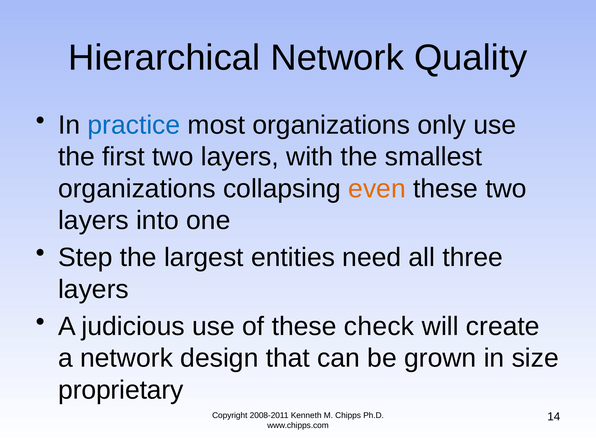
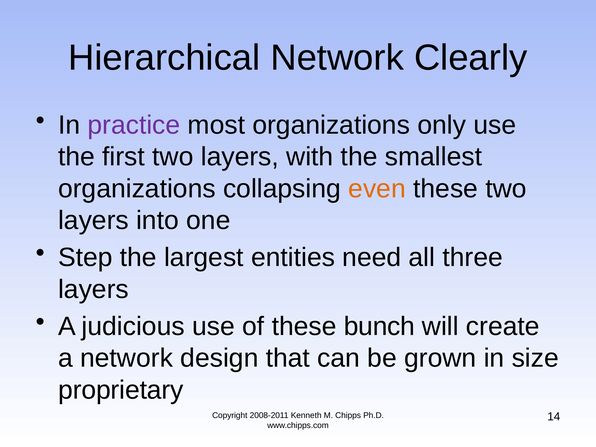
Quality: Quality -> Clearly
practice colour: blue -> purple
check: check -> bunch
